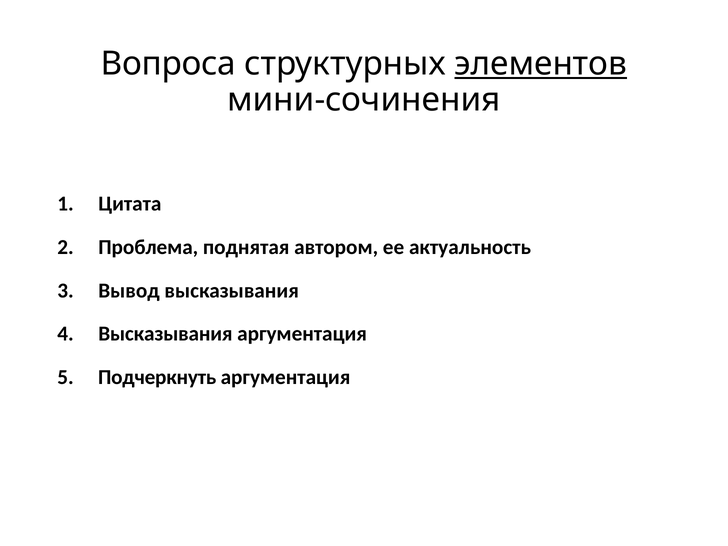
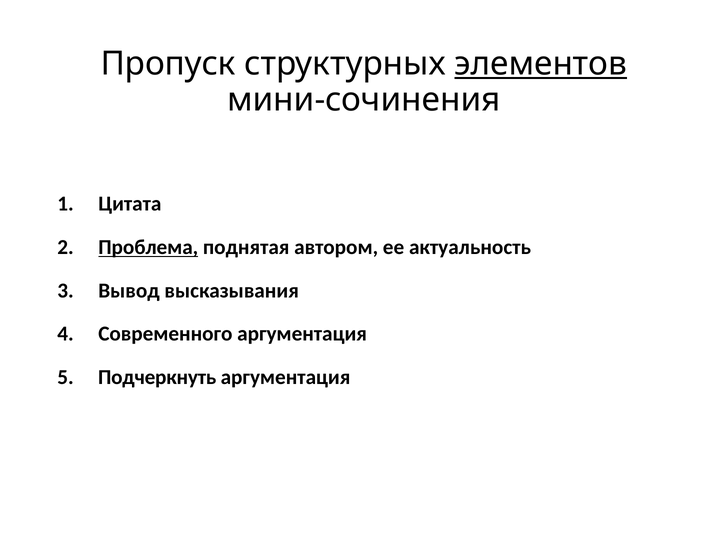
Вопроса: Вопроса -> Пропуск
Проблема underline: none -> present
Высказывания at (165, 334): Высказывания -> Современного
